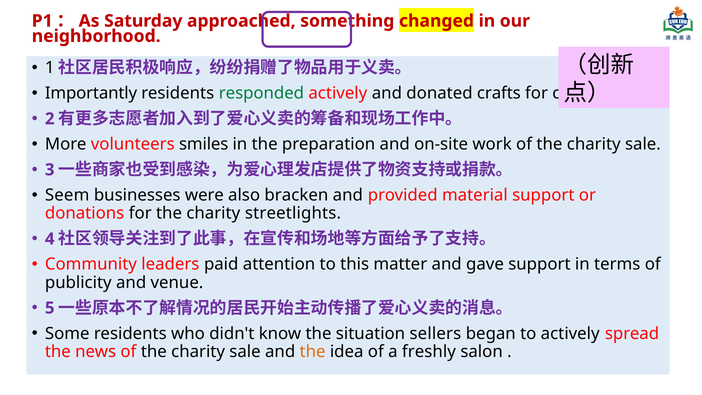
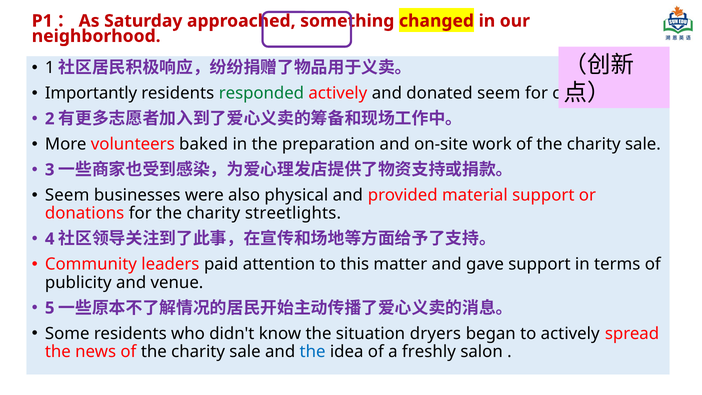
donated crafts: crafts -> seem
smiles: smiles -> baked
bracken: bracken -> physical
sellers: sellers -> dryers
the at (313, 352) colour: orange -> blue
